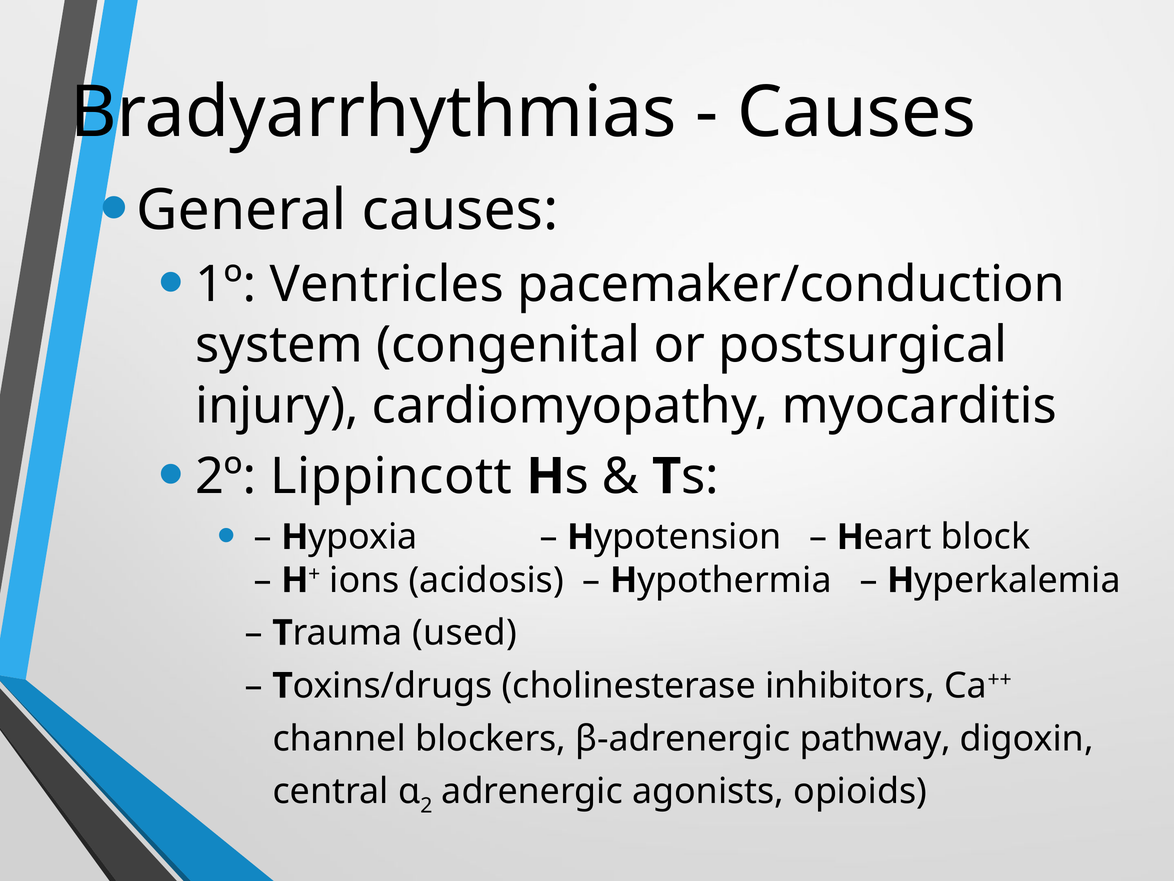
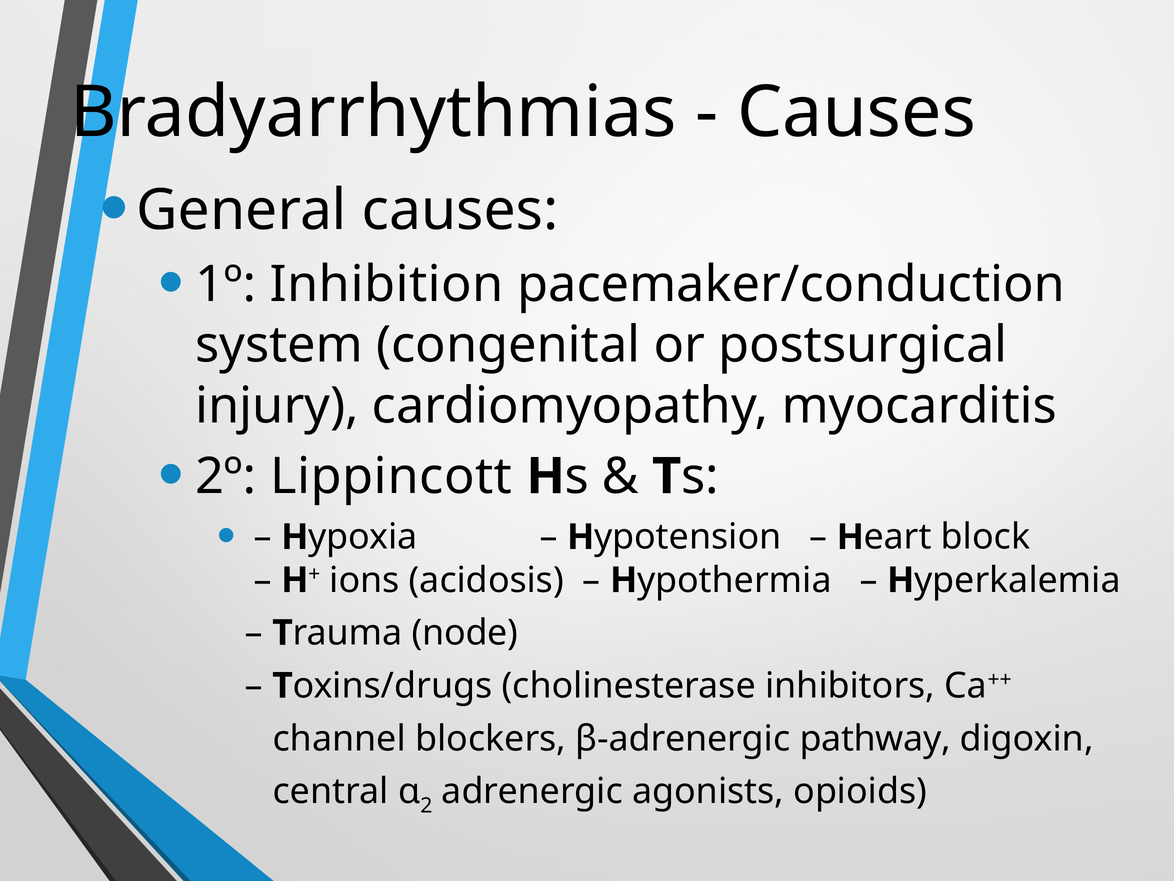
Ventricles: Ventricles -> Inhibition
used: used -> node
